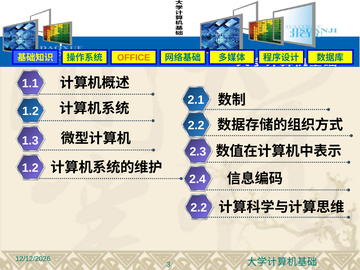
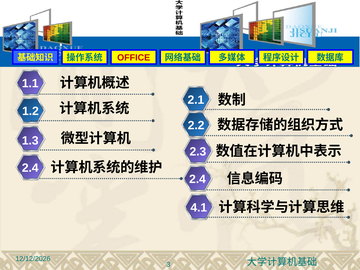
OFFICE colour: orange -> red
1.2 at (30, 168): 1.2 -> 2.4
2.2 at (199, 208): 2.2 -> 4.1
